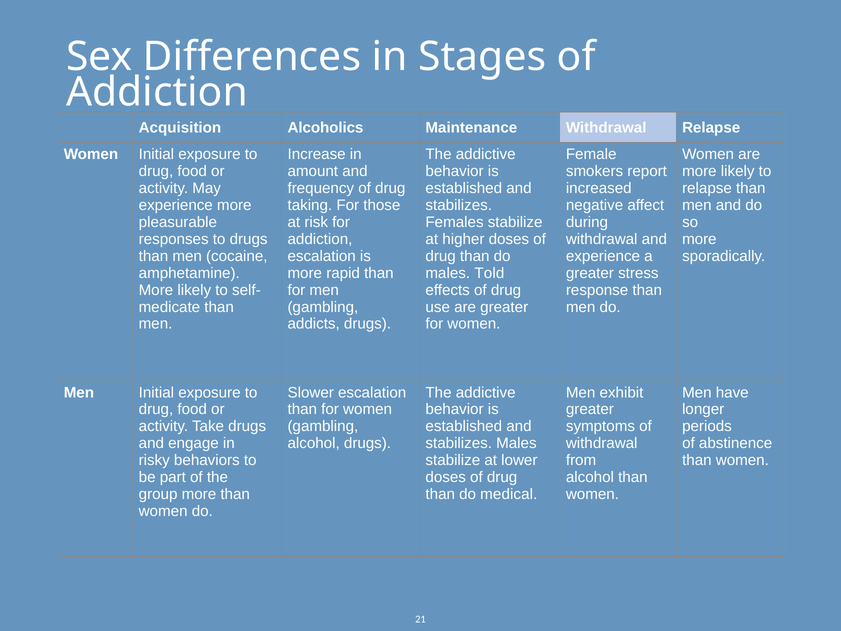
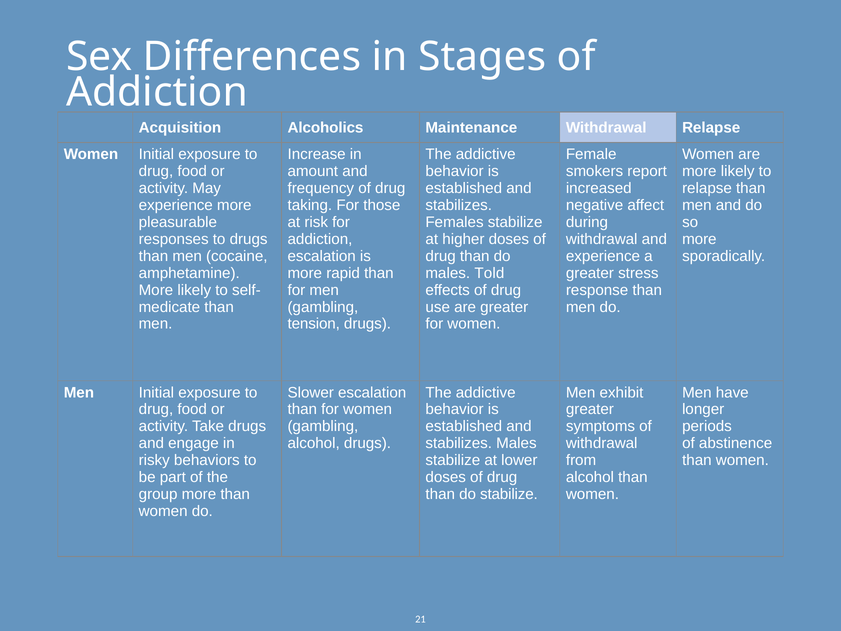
addicts: addicts -> tension
do medical: medical -> stabilize
